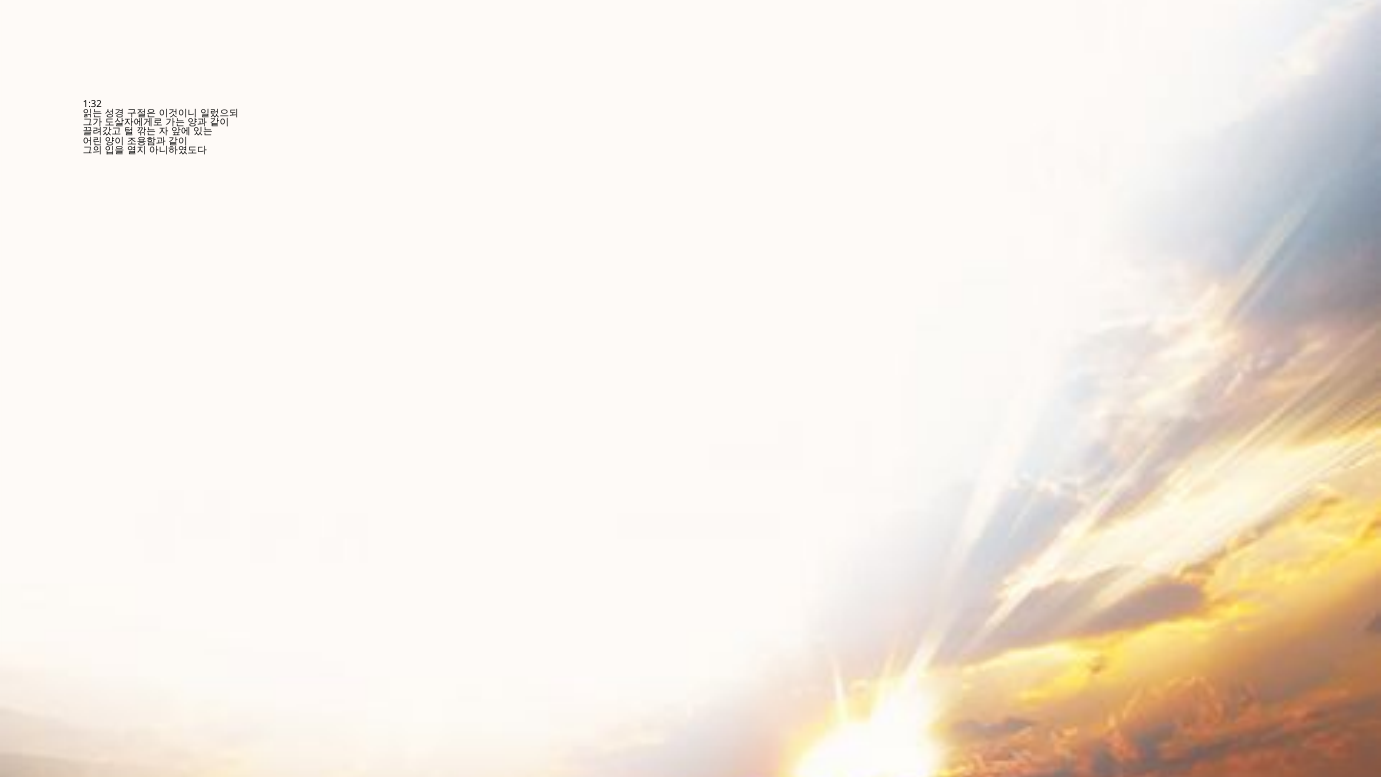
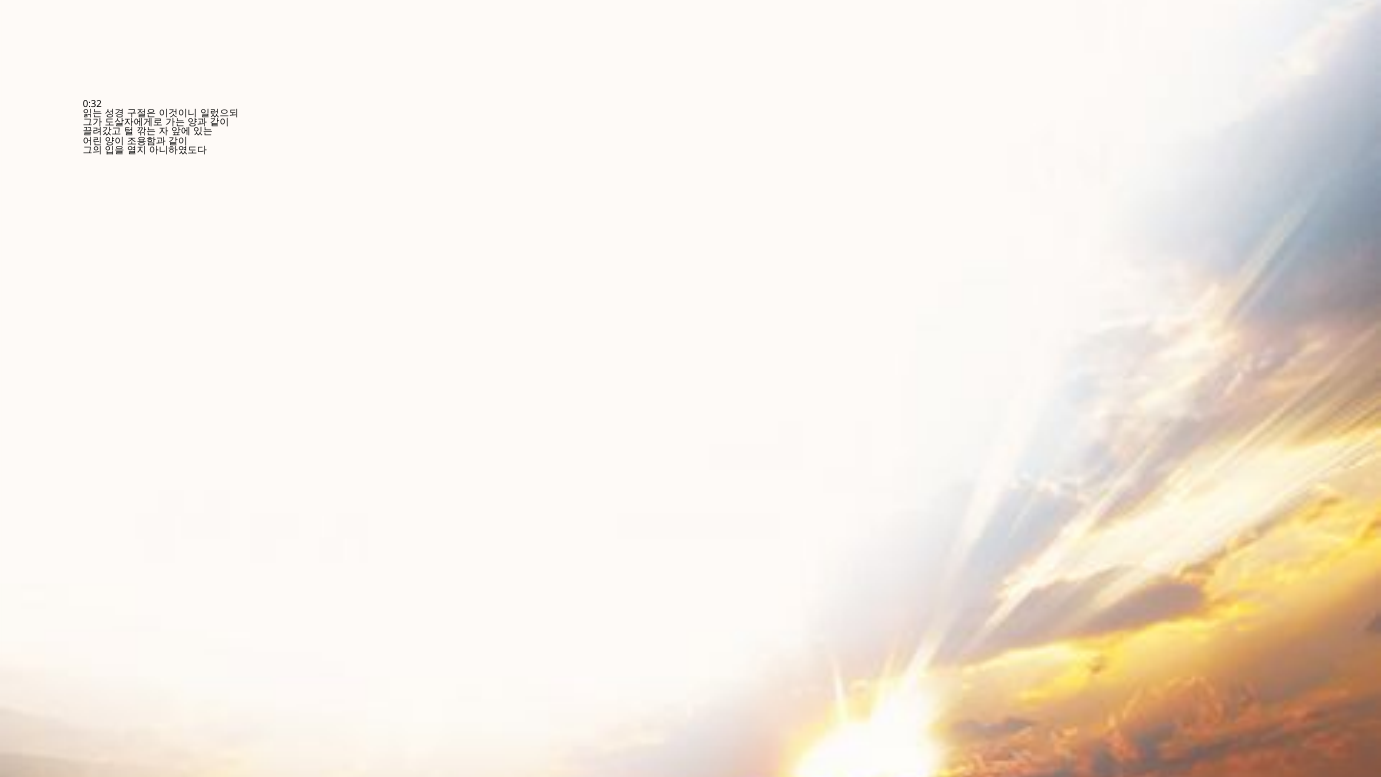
1:32: 1:32 -> 0:32
